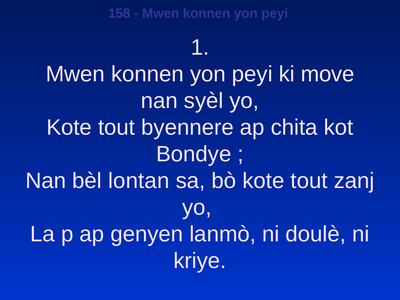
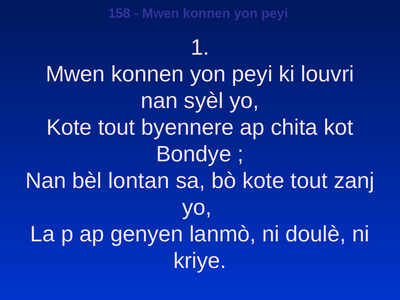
move: move -> louvri
